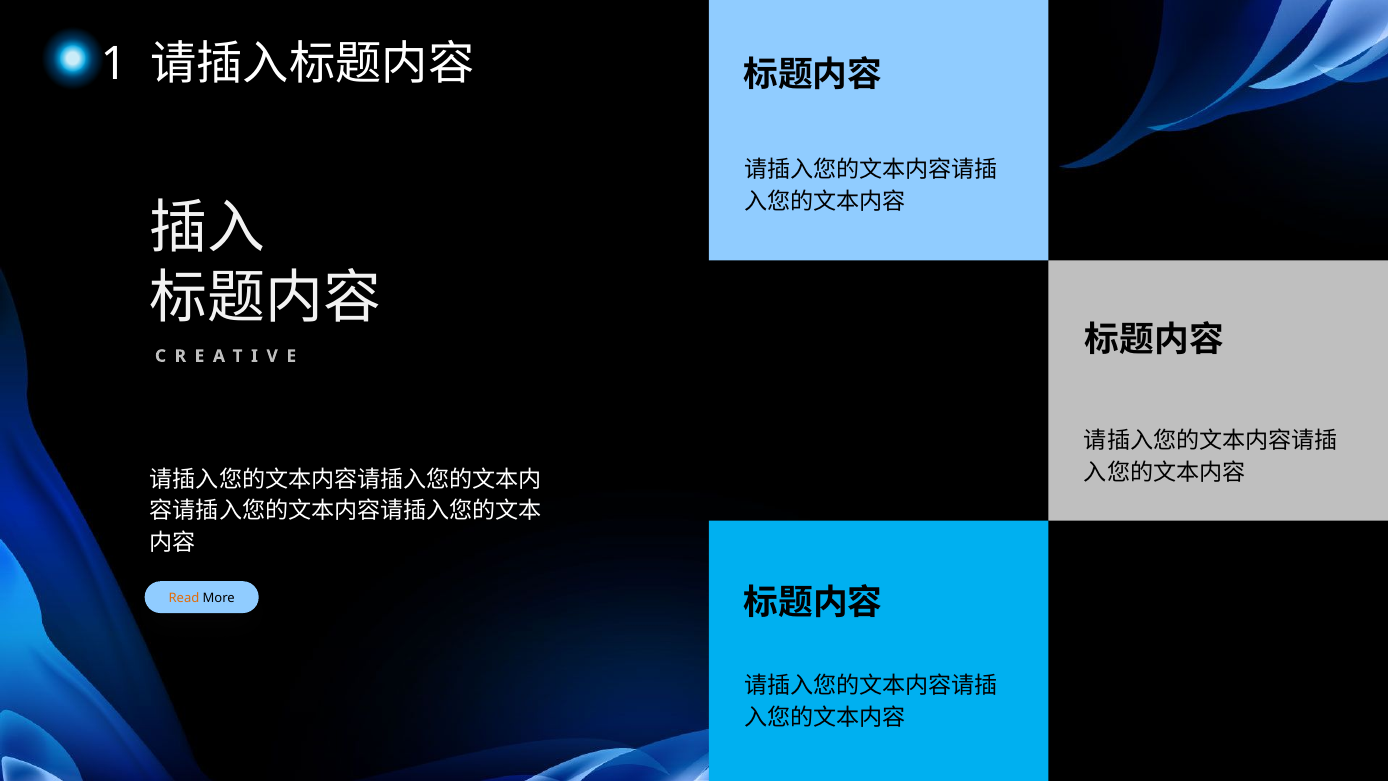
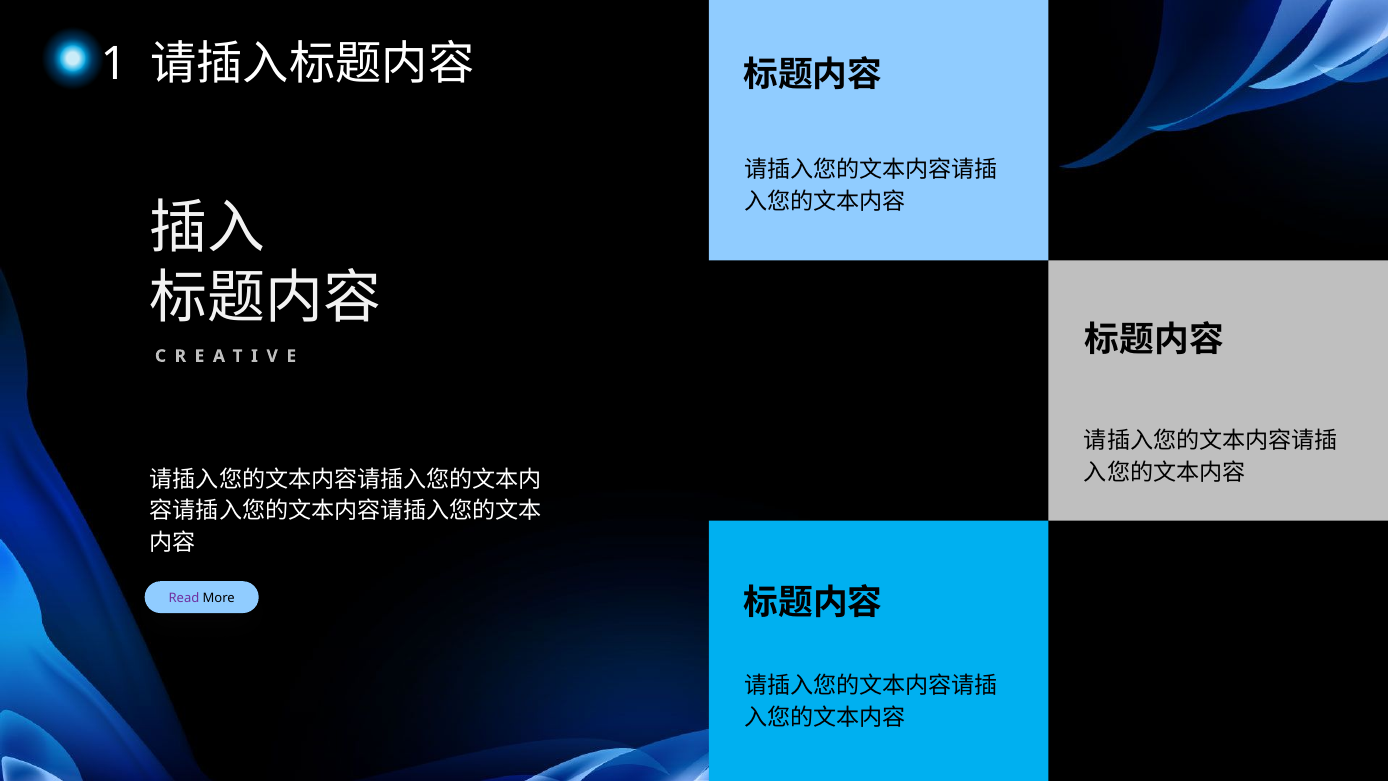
Read colour: orange -> purple
